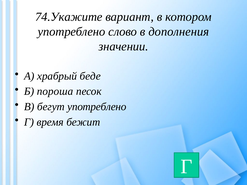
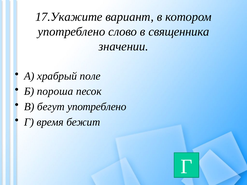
74.Укажите: 74.Укажите -> 17.Укажите
дополнения: дополнения -> священника
беде: беде -> поле
